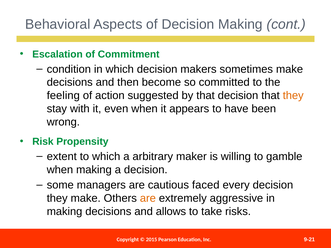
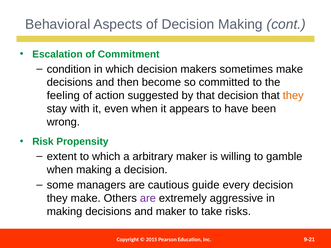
faced: faced -> guide
are at (148, 199) colour: orange -> purple
and allows: allows -> maker
